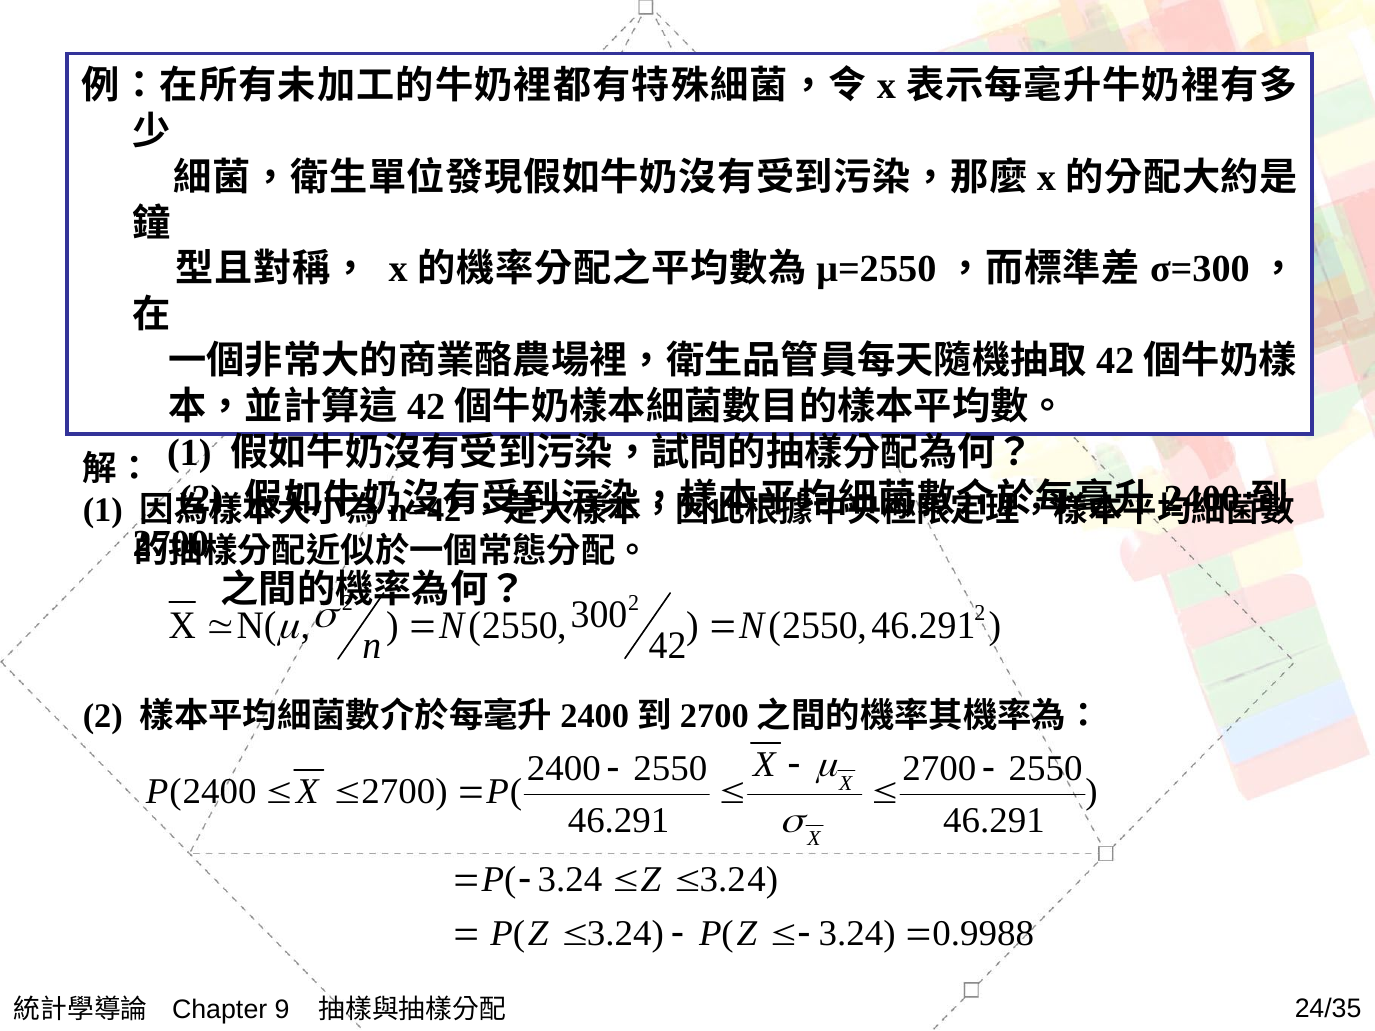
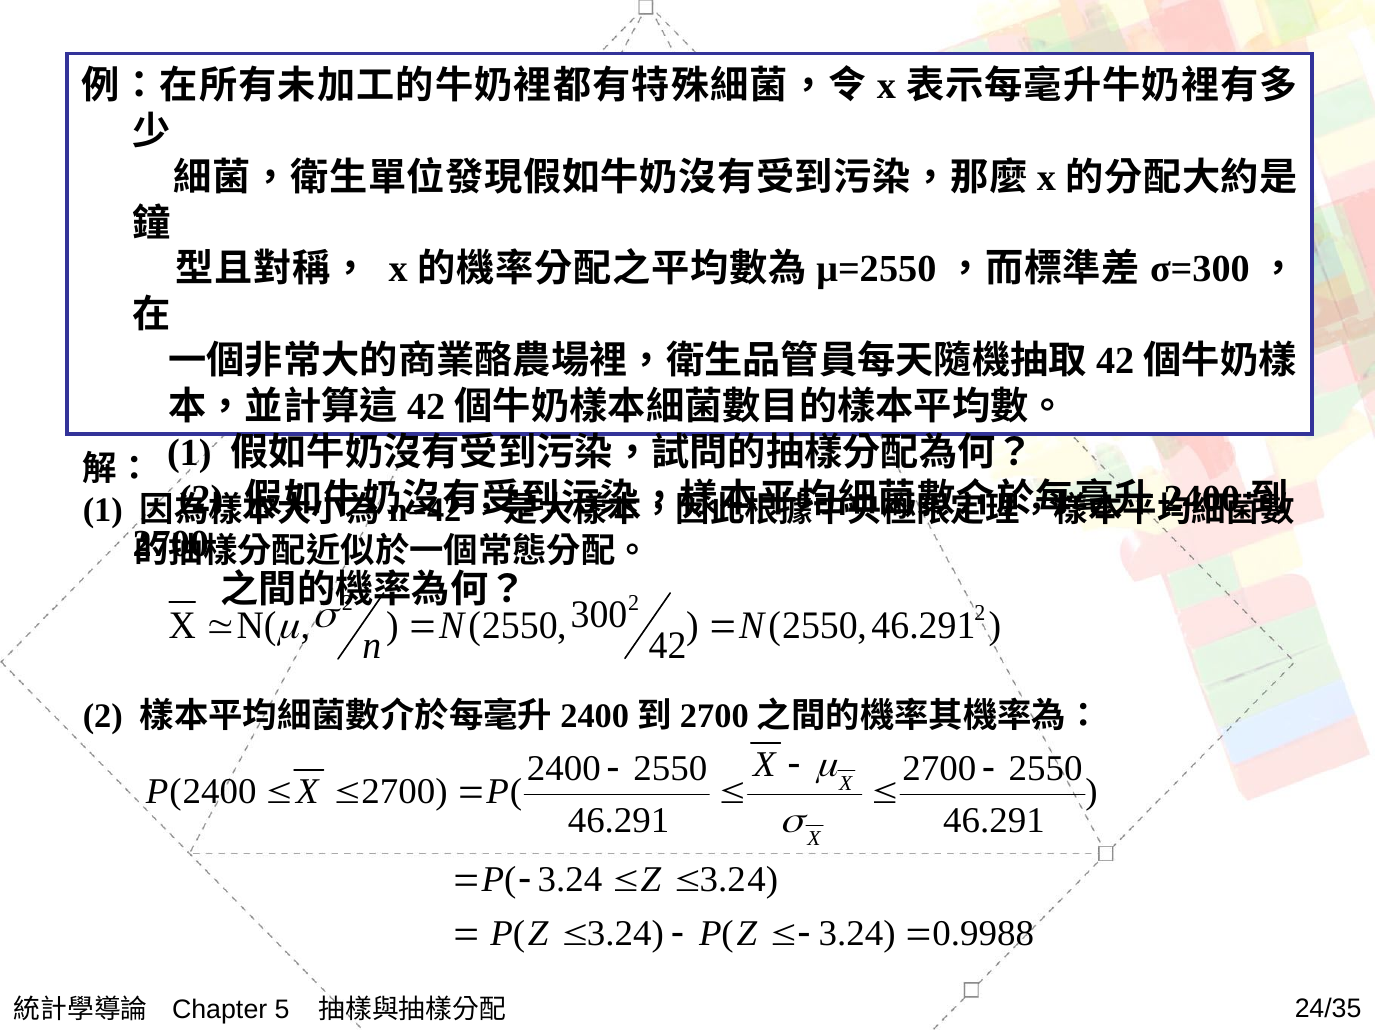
9: 9 -> 5
